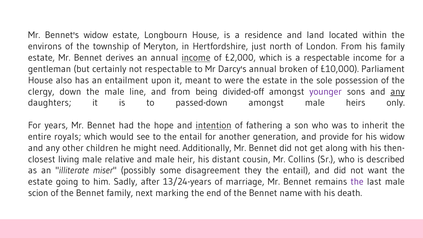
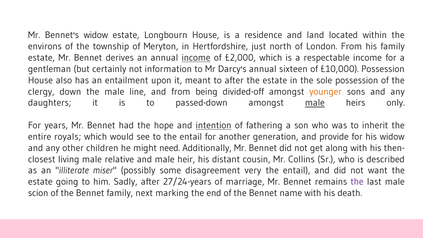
not respectable: respectable -> information
broken: broken -> sixteen
£10,000 Parliament: Parliament -> Possession
to were: were -> after
younger colour: purple -> orange
any at (398, 92) underline: present -> none
male at (315, 103) underline: none -> present
they: they -> very
13/24-years: 13/24-years -> 27/24-years
